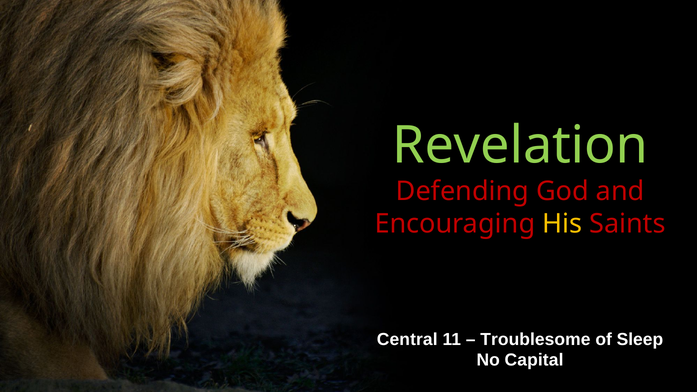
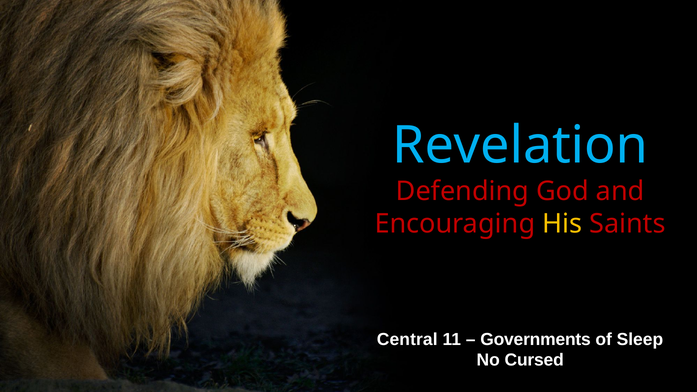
Revelation colour: light green -> light blue
Troublesome: Troublesome -> Governments
Capital: Capital -> Cursed
